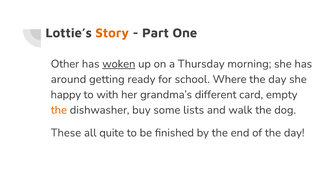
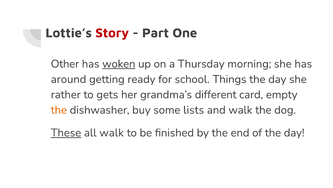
Story colour: orange -> red
Where: Where -> Things
happy: happy -> rather
with: with -> gets
These underline: none -> present
all quite: quite -> walk
